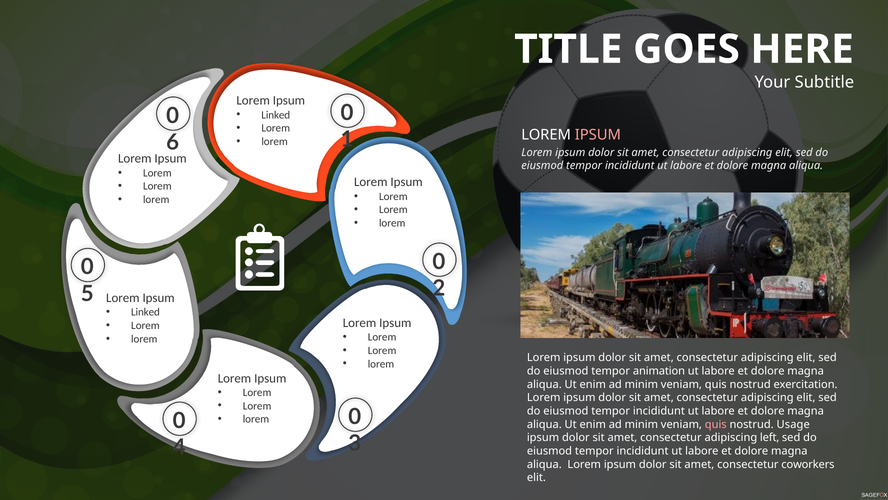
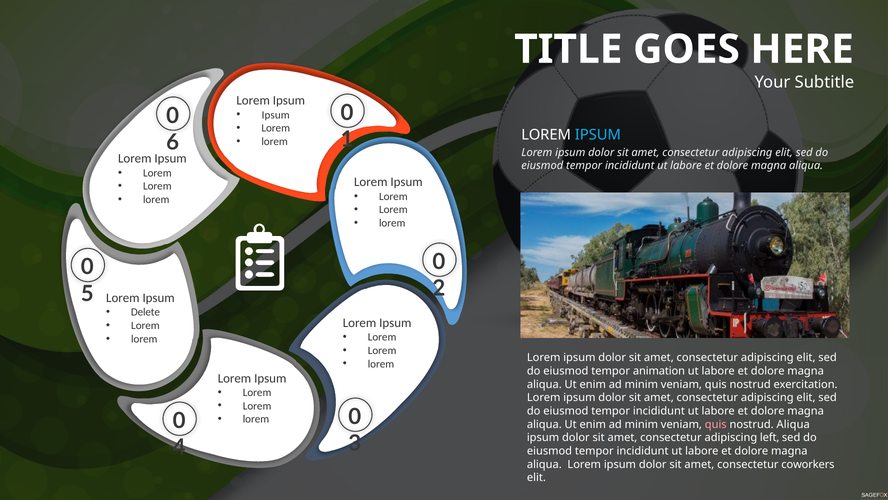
Linked at (276, 115): Linked -> Ipsum
IPSUM at (598, 135) colour: pink -> light blue
Linked at (145, 312): Linked -> Delete
nostrud Usage: Usage -> Aliqua
